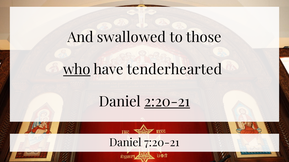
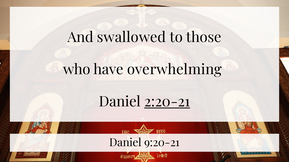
who underline: present -> none
tenderhearted: tenderhearted -> overwhelming
7:20-21: 7:20-21 -> 9:20-21
